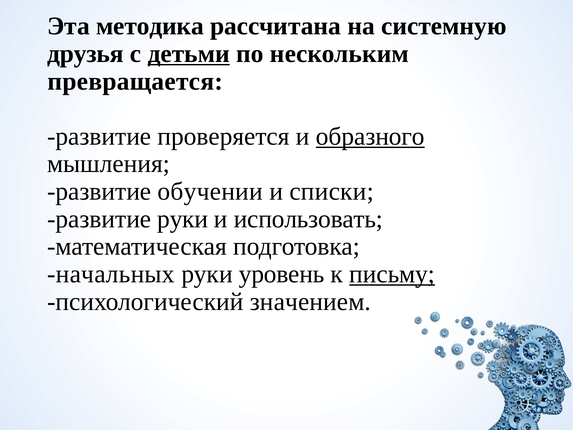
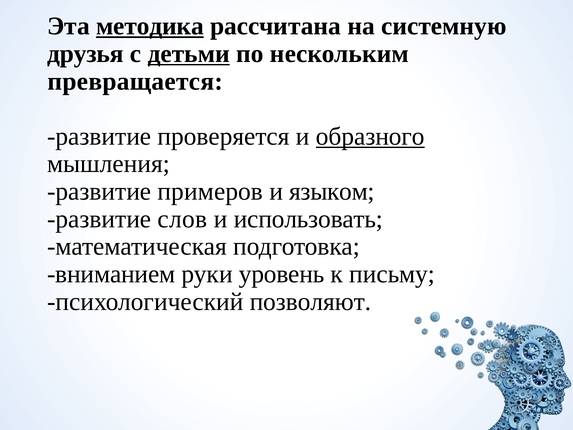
методика underline: none -> present
обучении: обучении -> примеров
списки: списки -> языком
развитие руки: руки -> слов
начальных: начальных -> вниманием
письму underline: present -> none
значением: значением -> позволяют
